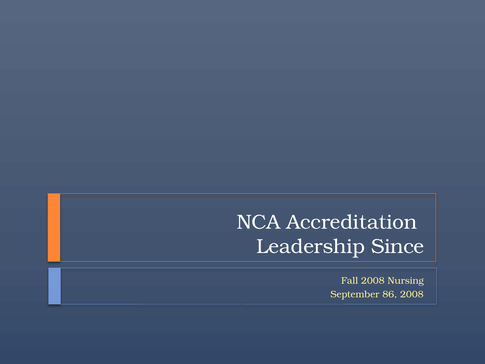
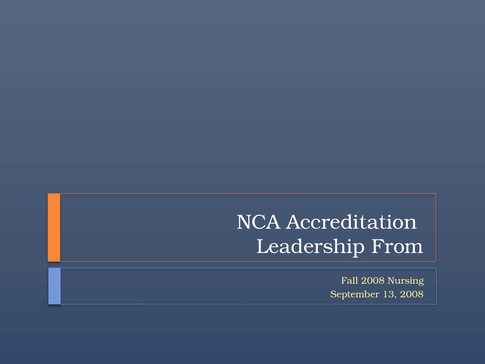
Since: Since -> From
86: 86 -> 13
